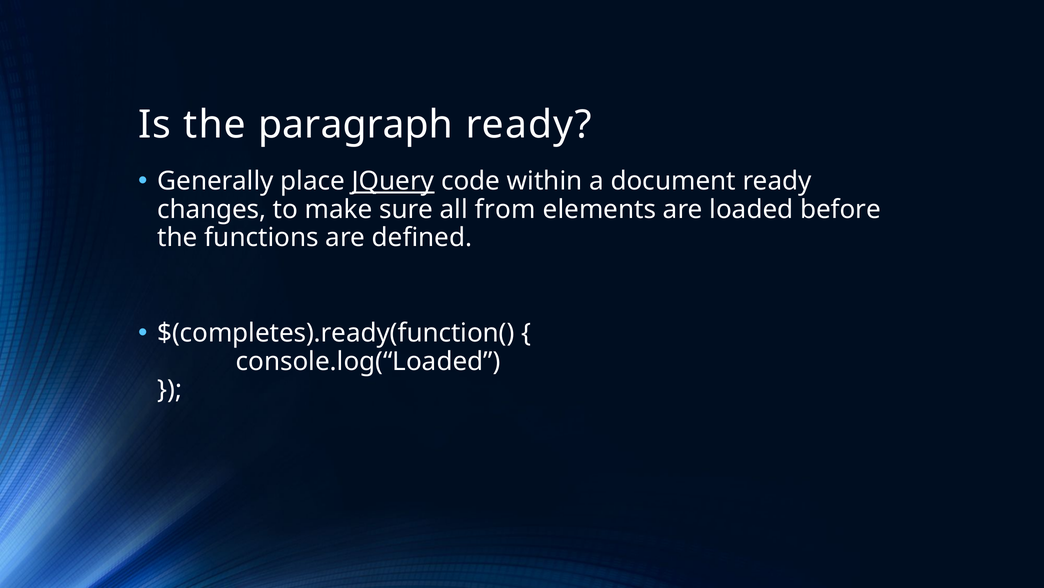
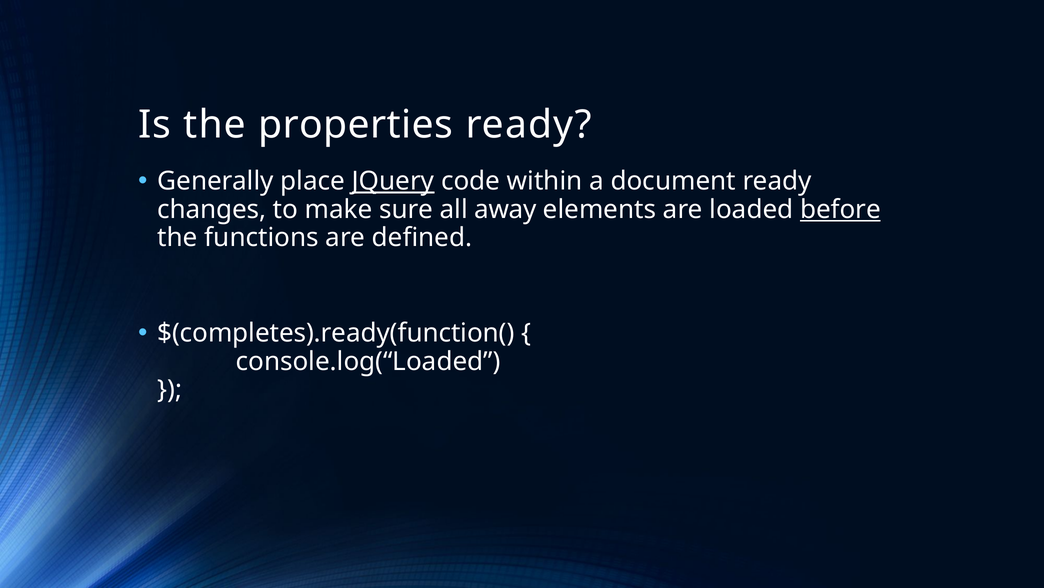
paragraph: paragraph -> properties
from: from -> away
before underline: none -> present
